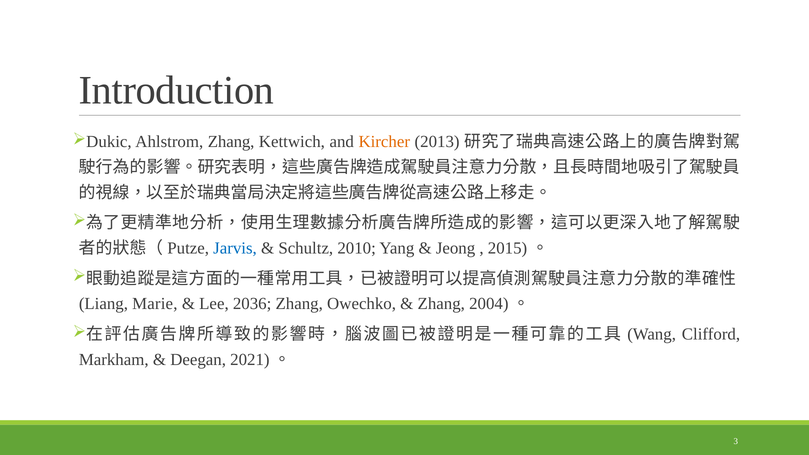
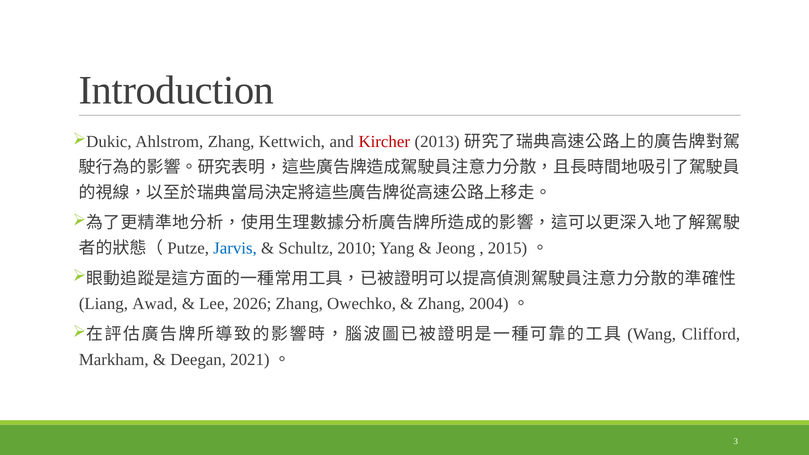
Kircher colour: orange -> red
Marie: Marie -> Awad
2036: 2036 -> 2026
